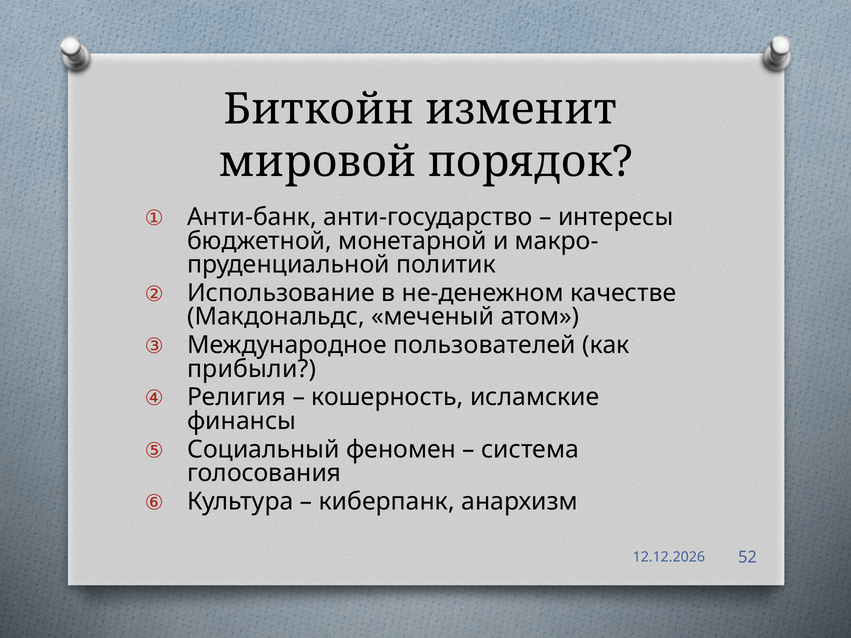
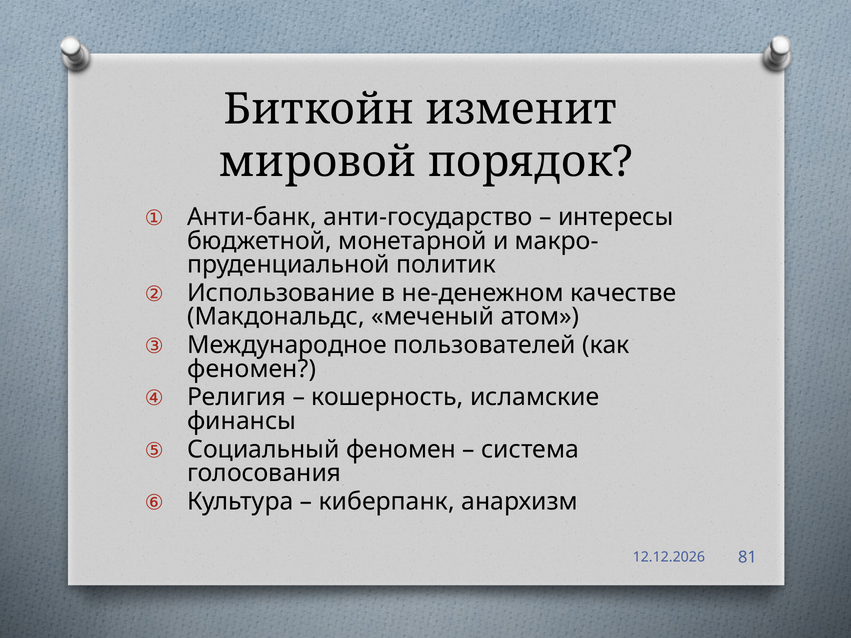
прибыли at (252, 369): прибыли -> феномен
52: 52 -> 81
